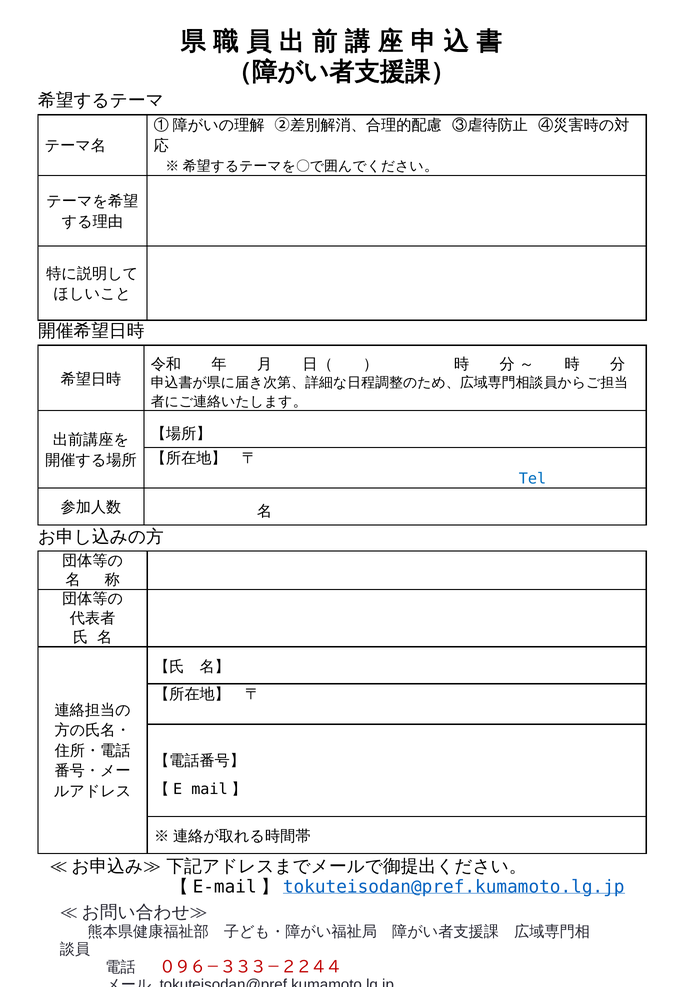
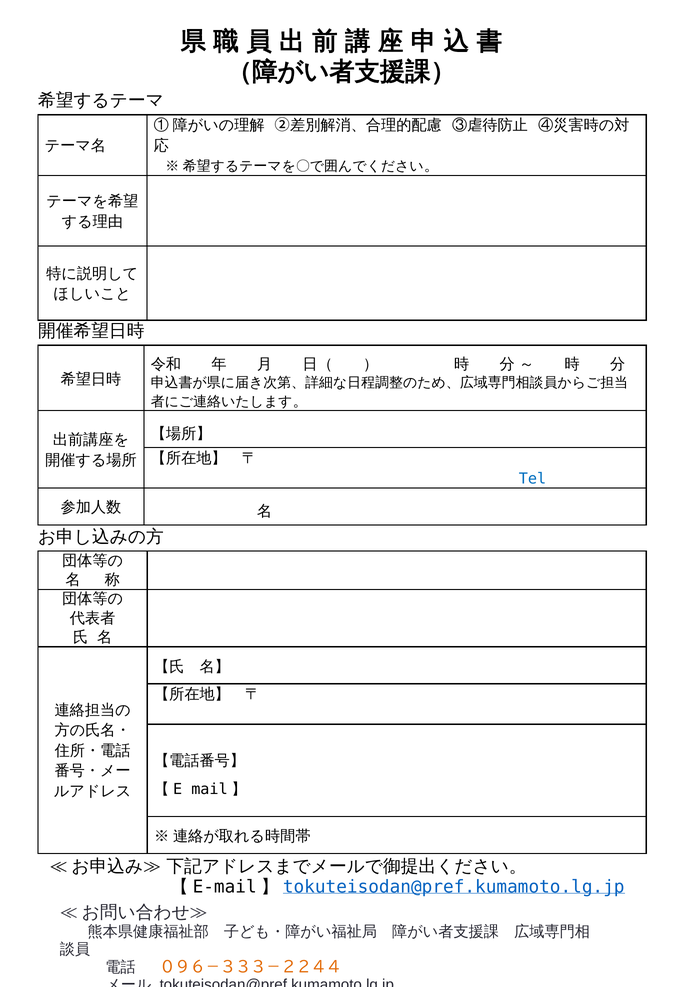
０９６－３３３－２２４４ colour: red -> orange
